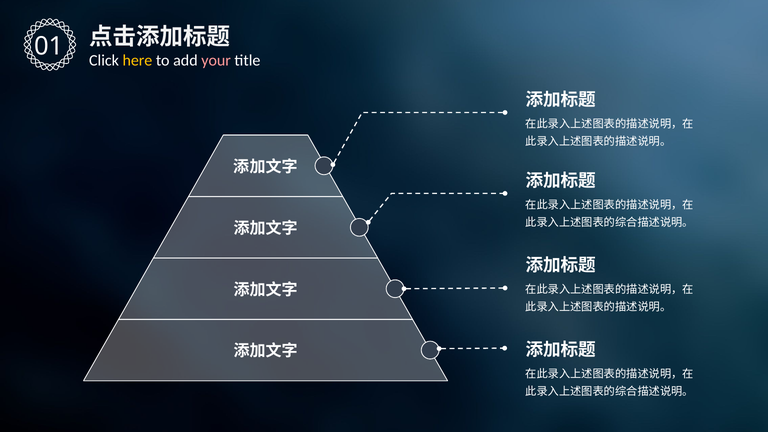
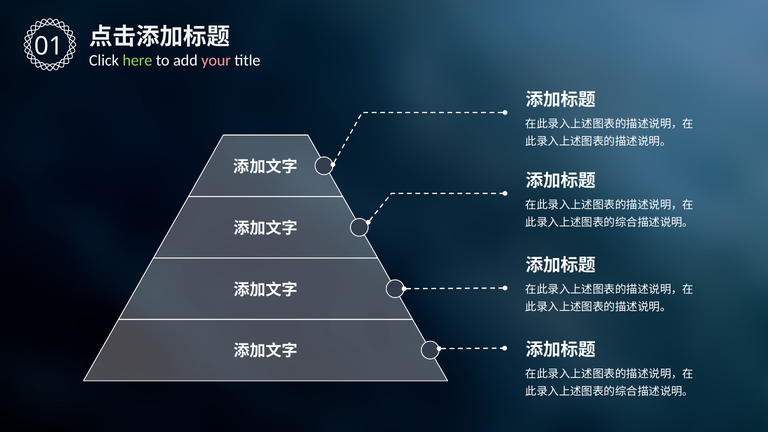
here colour: yellow -> light green
